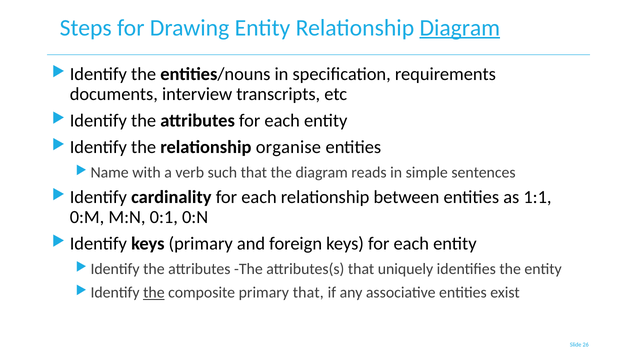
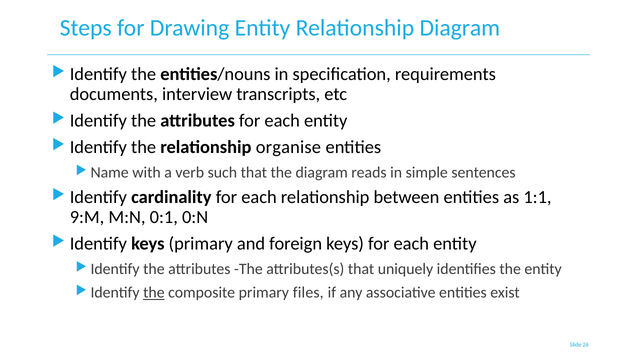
Diagram at (460, 28) underline: present -> none
0:M: 0:M -> 9:M
primary that: that -> files
